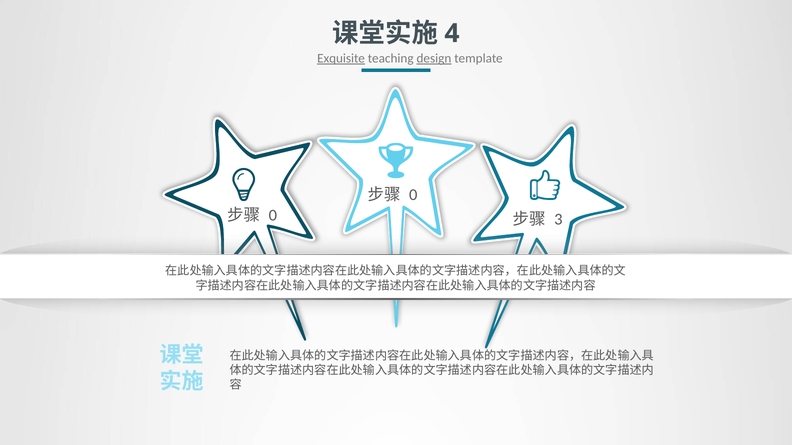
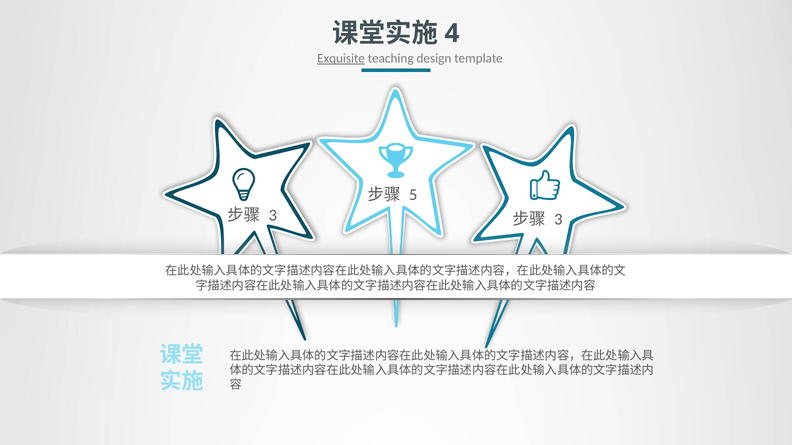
design underline: present -> none
0 at (413, 195): 0 -> 5
0 at (273, 216): 0 -> 3
